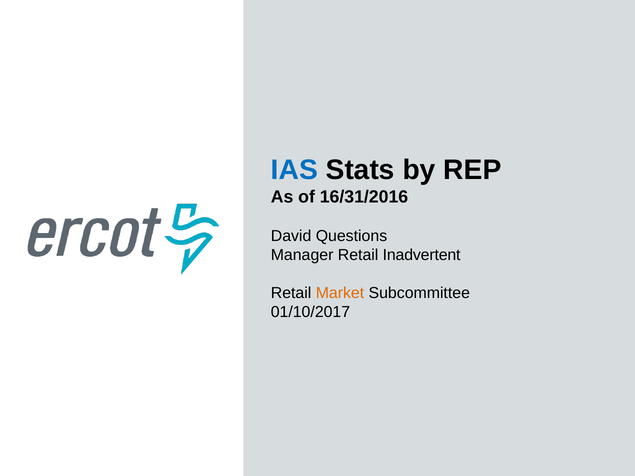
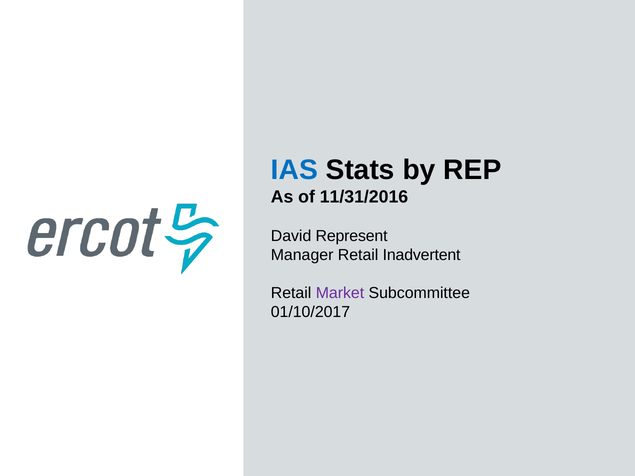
16/31/2016: 16/31/2016 -> 11/31/2016
Questions: Questions -> Represent
Market colour: orange -> purple
